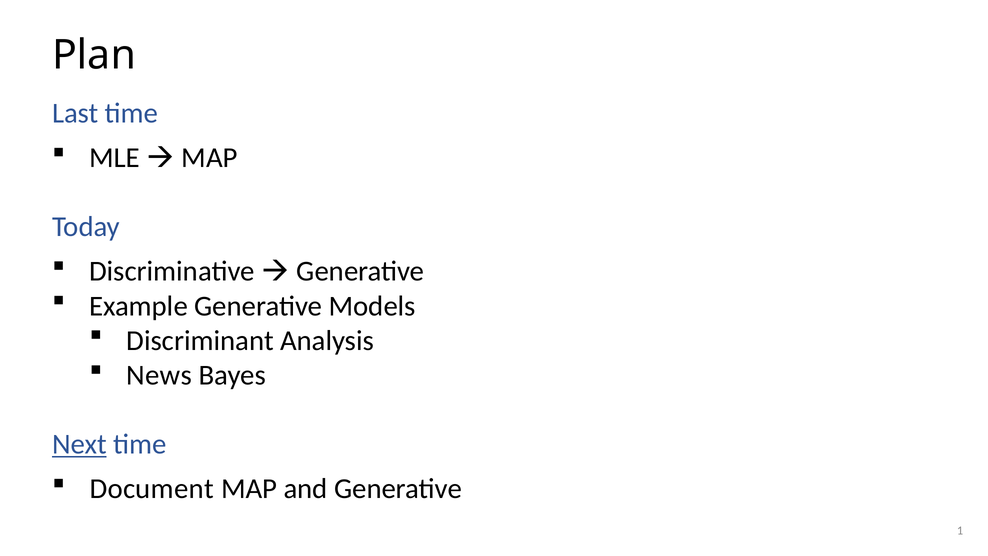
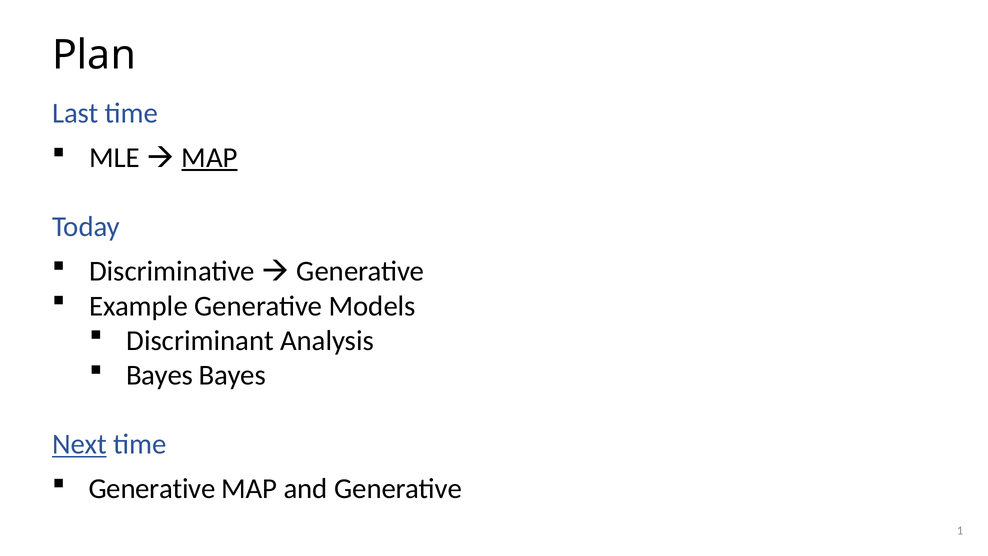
MAP at (210, 158) underline: none -> present
News at (159, 375): News -> Bayes
Document at (152, 489): Document -> Generative
